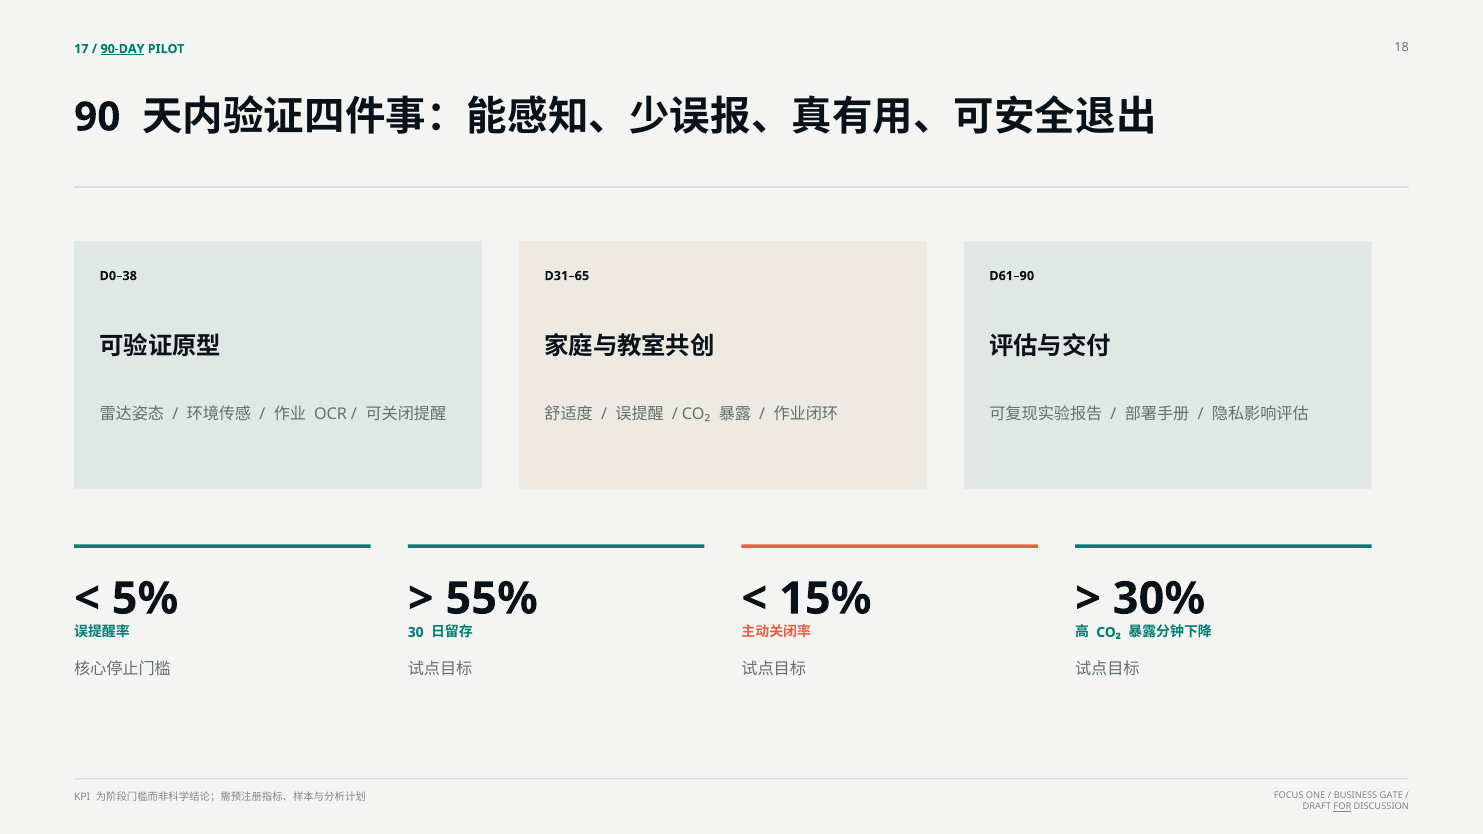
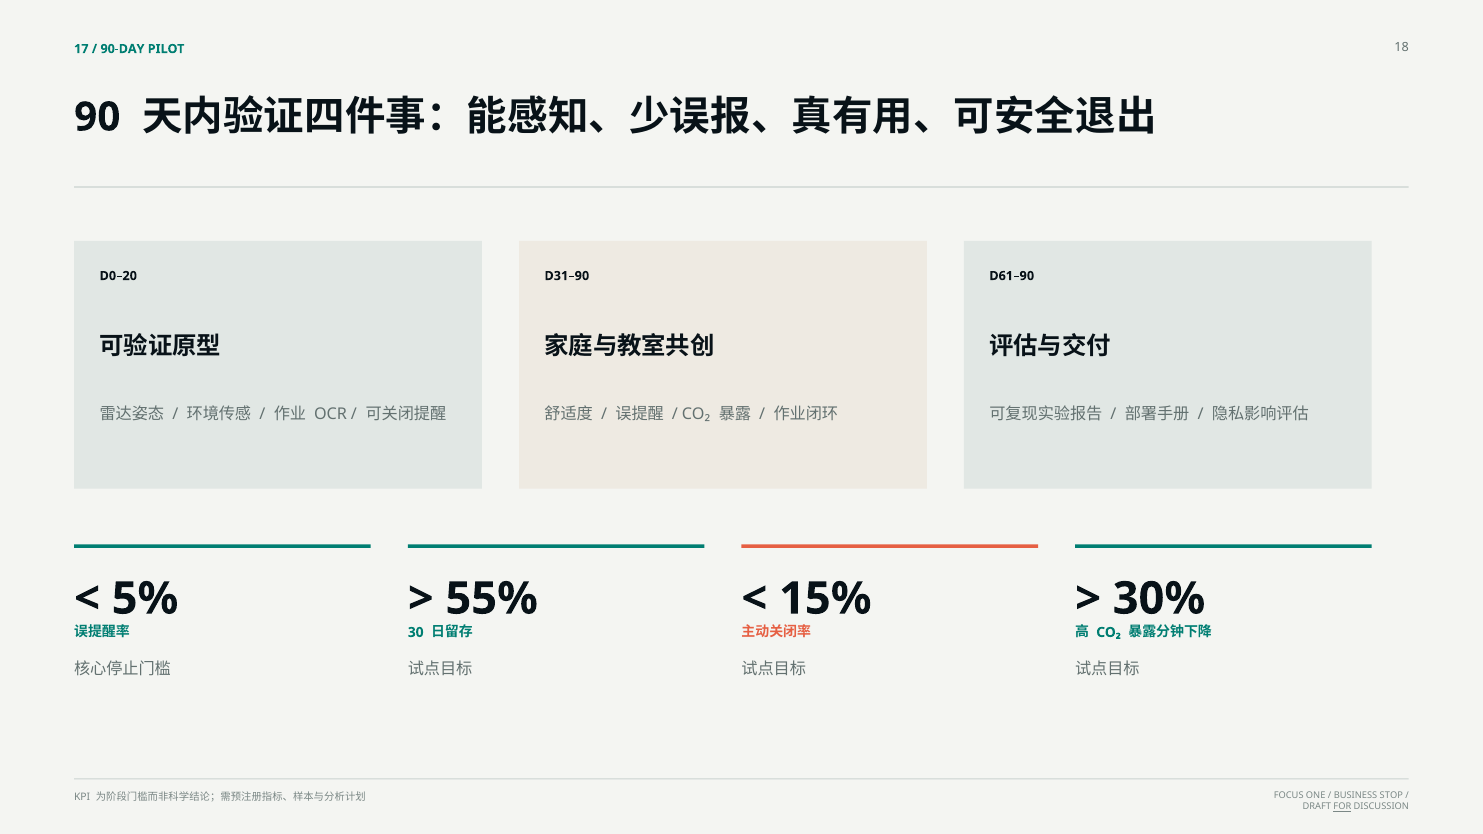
90-DAY underline: present -> none
D0–38: D0–38 -> D0–20
D31–65: D31–65 -> D31–90
GATE: GATE -> STOP
